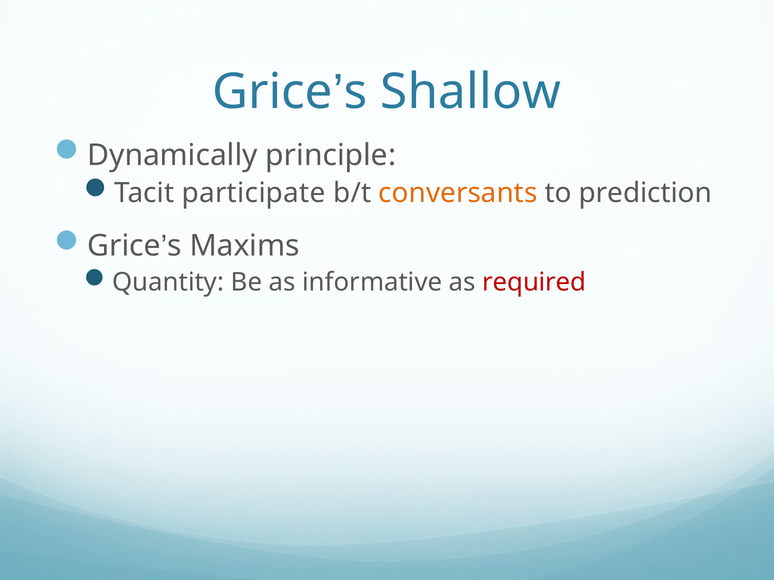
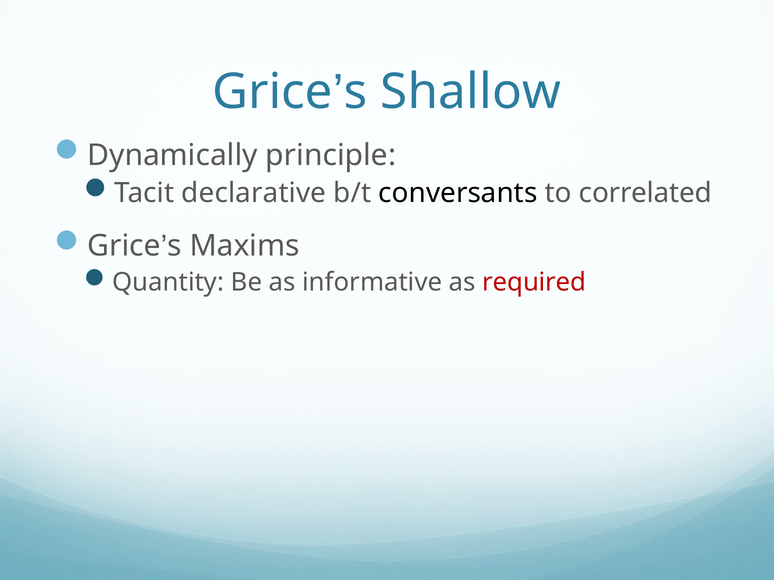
participate: participate -> declarative
conversants colour: orange -> black
prediction: prediction -> correlated
